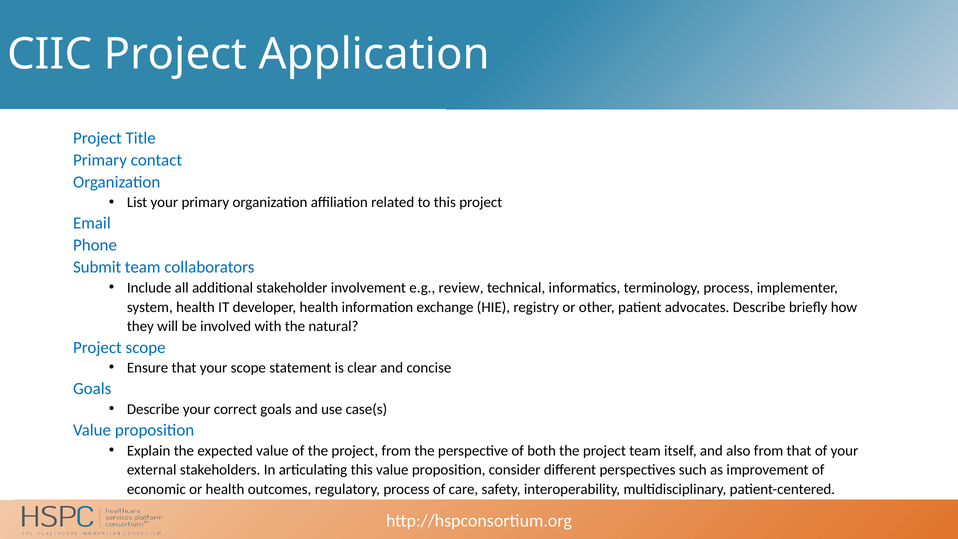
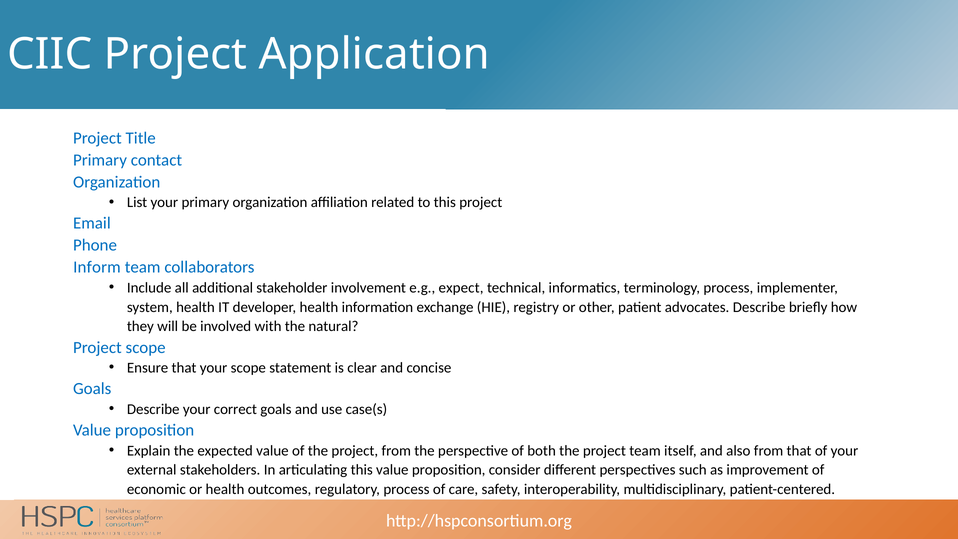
Submit: Submit -> Inform
review: review -> expect
